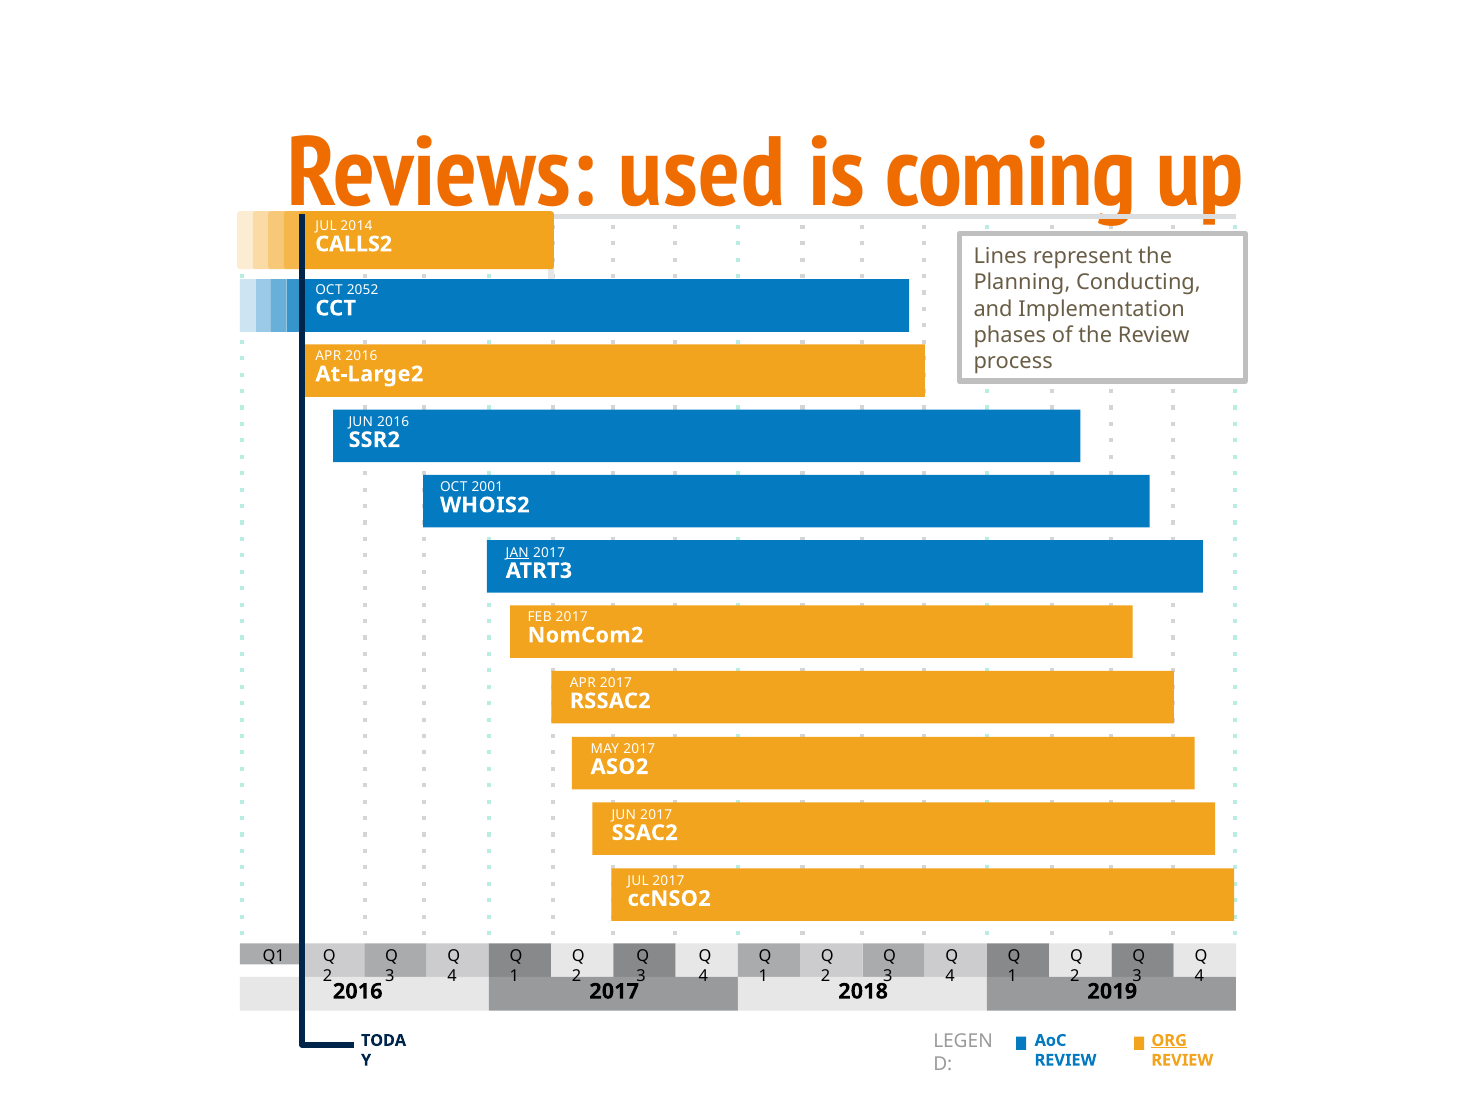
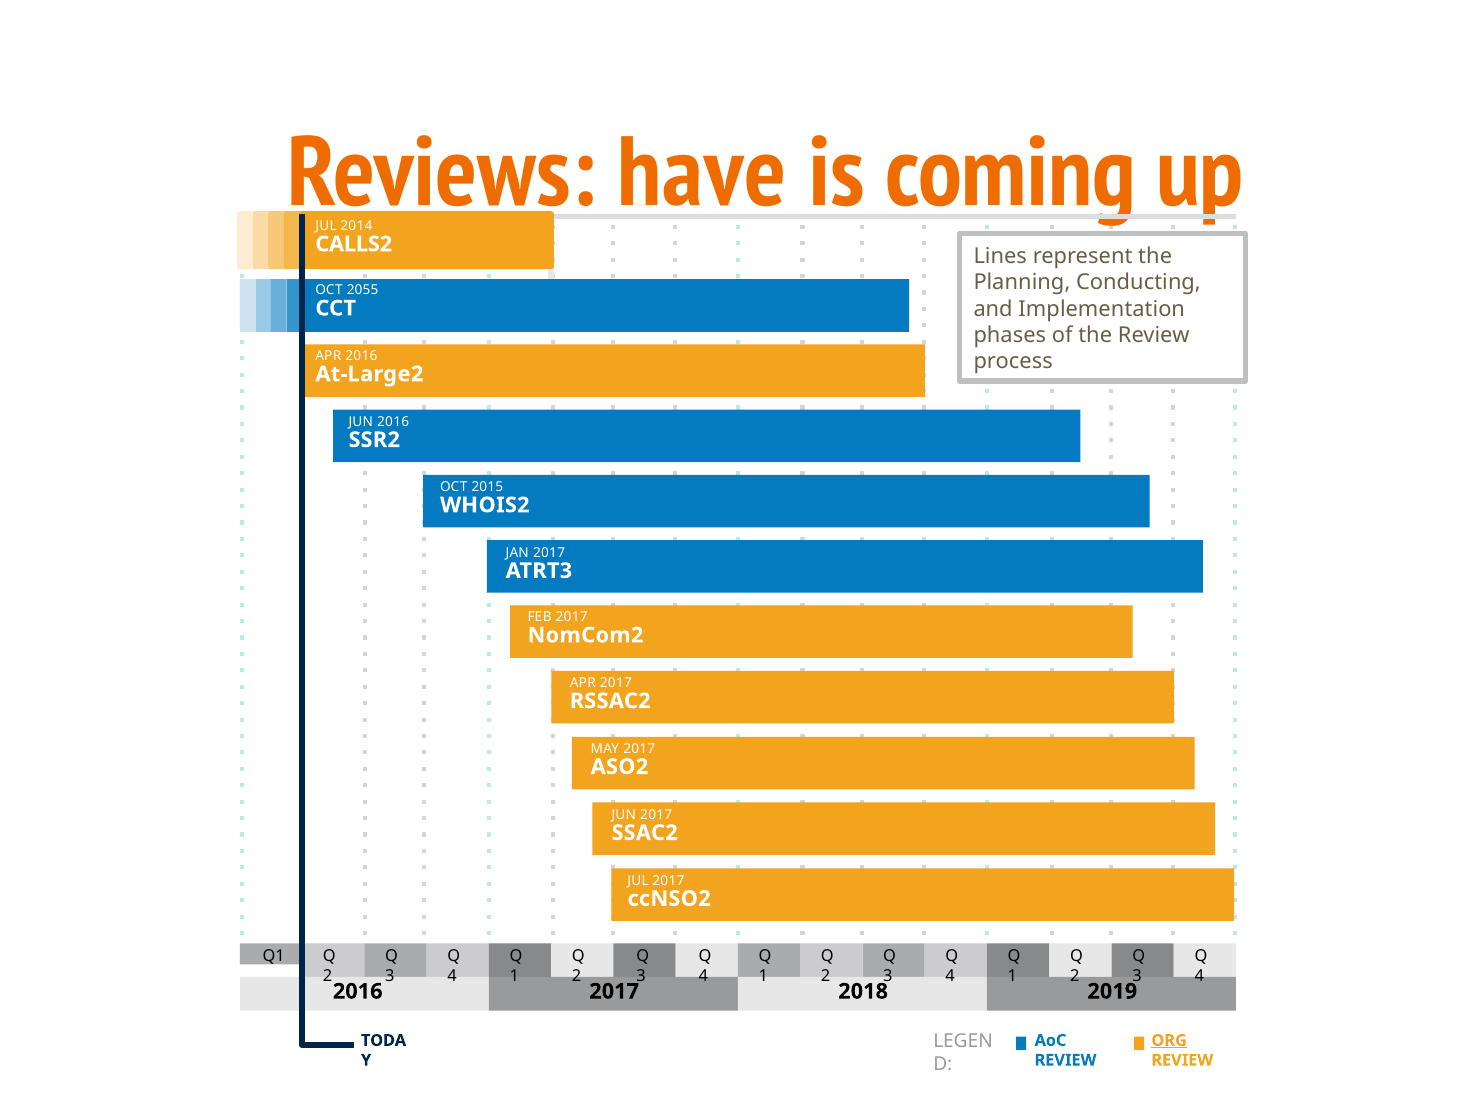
used: used -> have
2052: 2052 -> 2055
2001: 2001 -> 2015
JAN underline: present -> none
